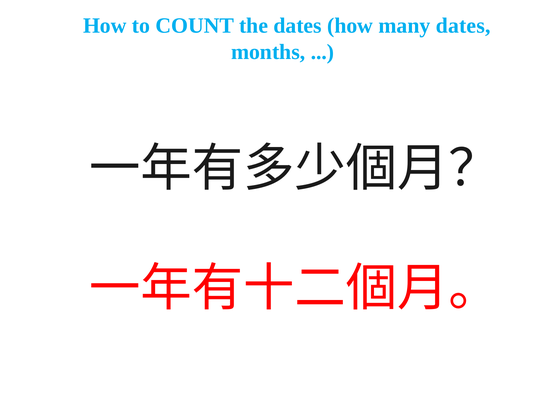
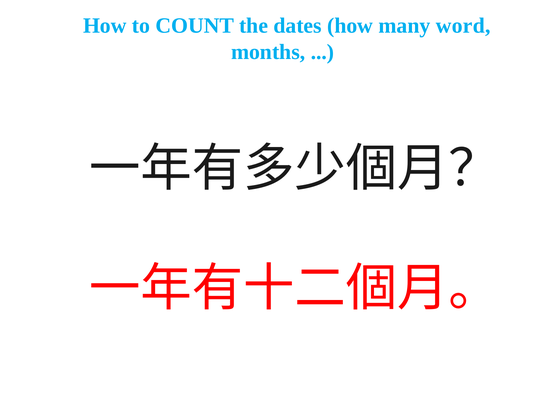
many dates: dates -> word
